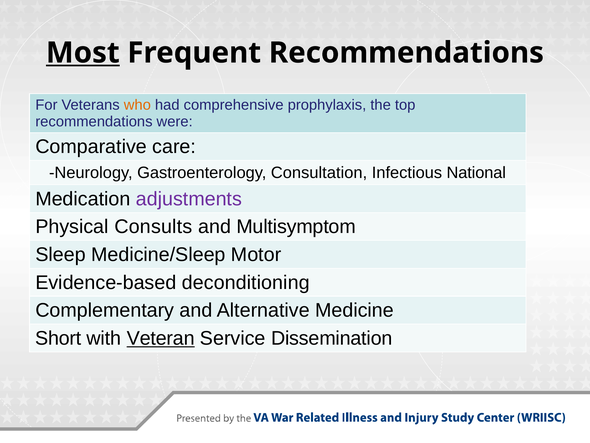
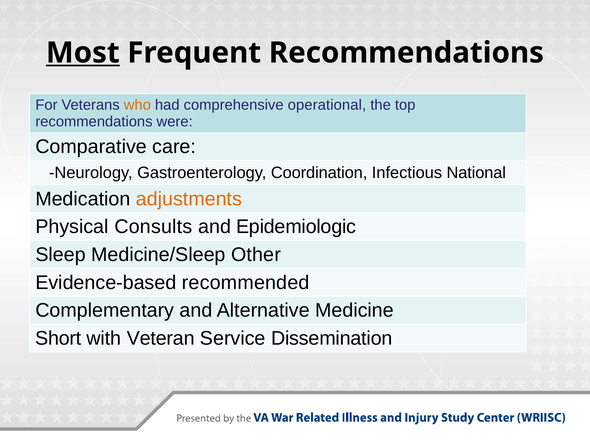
prophylaxis: prophylaxis -> operational
Consultation: Consultation -> Coordination
adjustments colour: purple -> orange
Multisymptom: Multisymptom -> Epidemiologic
Motor: Motor -> Other
deconditioning: deconditioning -> recommended
Veteran underline: present -> none
